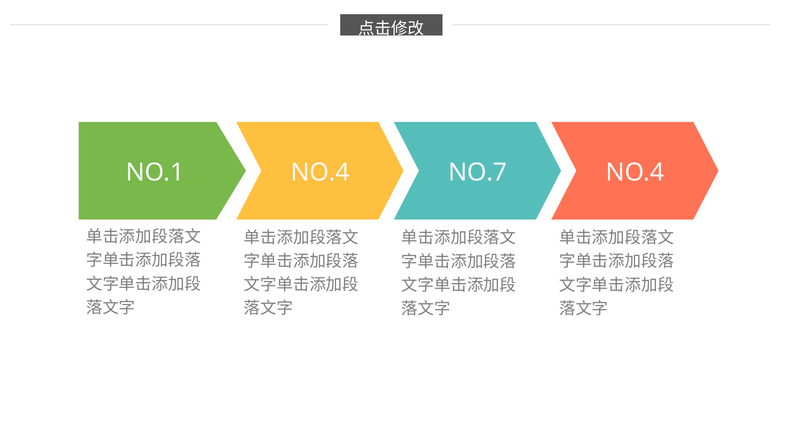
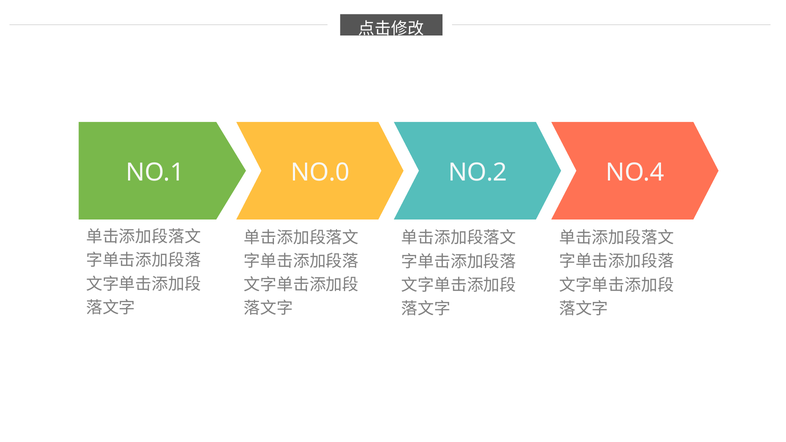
NO.4 at (320, 172): NO.4 -> NO.0
NO.7: NO.7 -> NO.2
